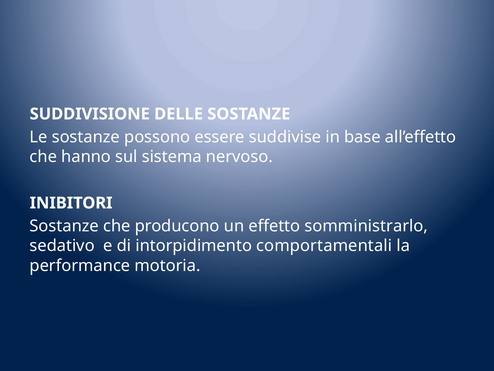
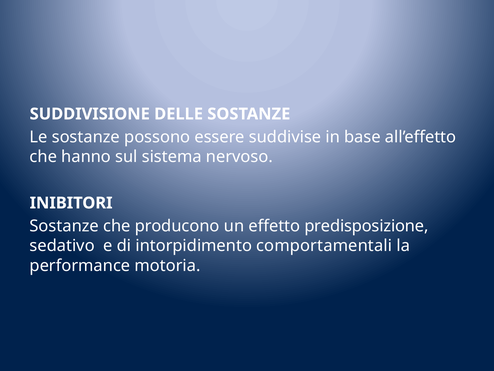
somministrarlo: somministrarlo -> predisposizione
